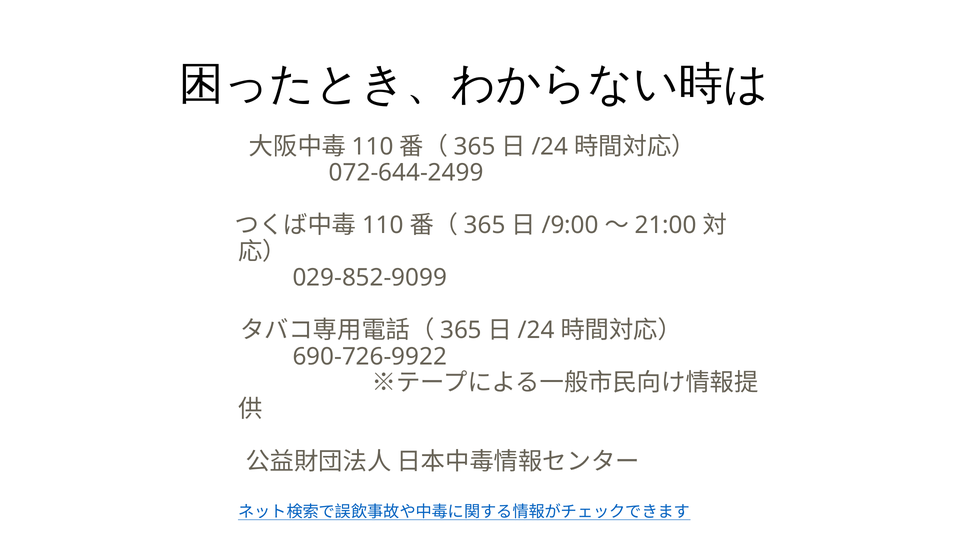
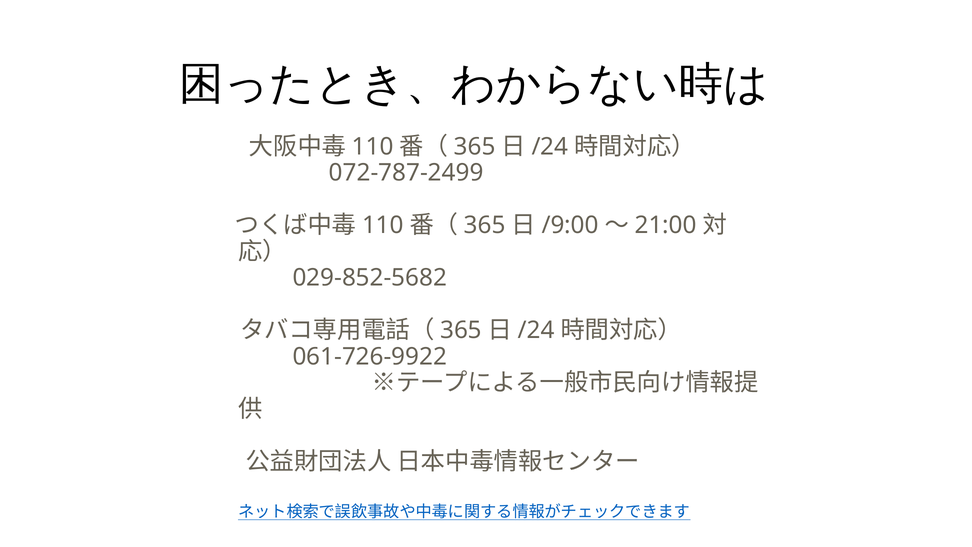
072-644-2499: 072-644-2499 -> 072-787-2499
029-852-9099: 029-852-9099 -> 029-852-5682
690-726-9922: 690-726-9922 -> 061-726-9922
